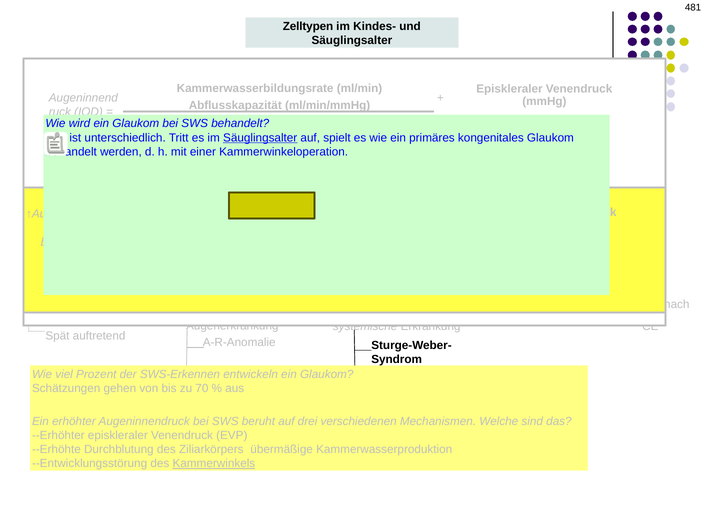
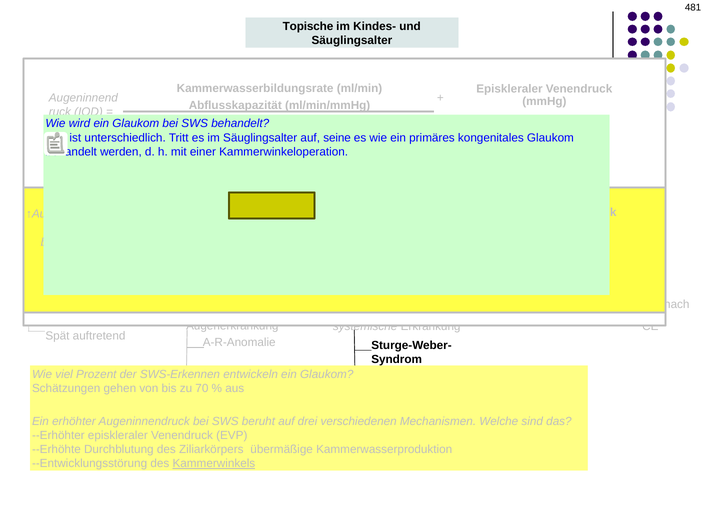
Zelltypen: Zelltypen -> Topische
Säuglingsalter at (260, 138) underline: present -> none
spielt: spielt -> seine
